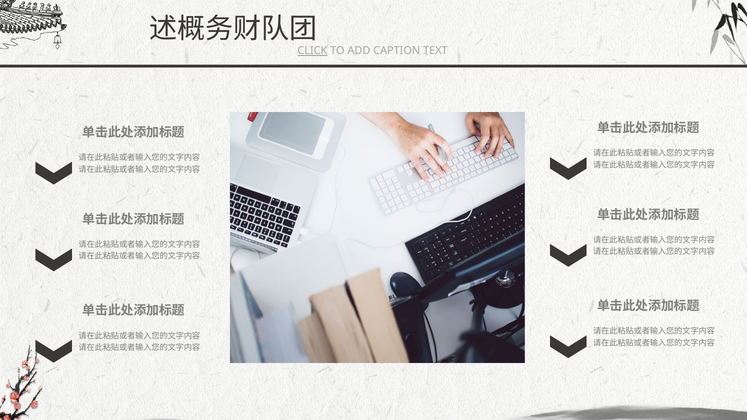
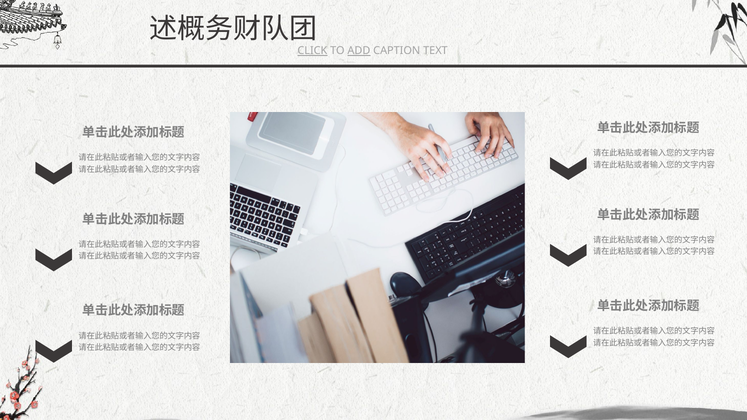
ADD underline: none -> present
